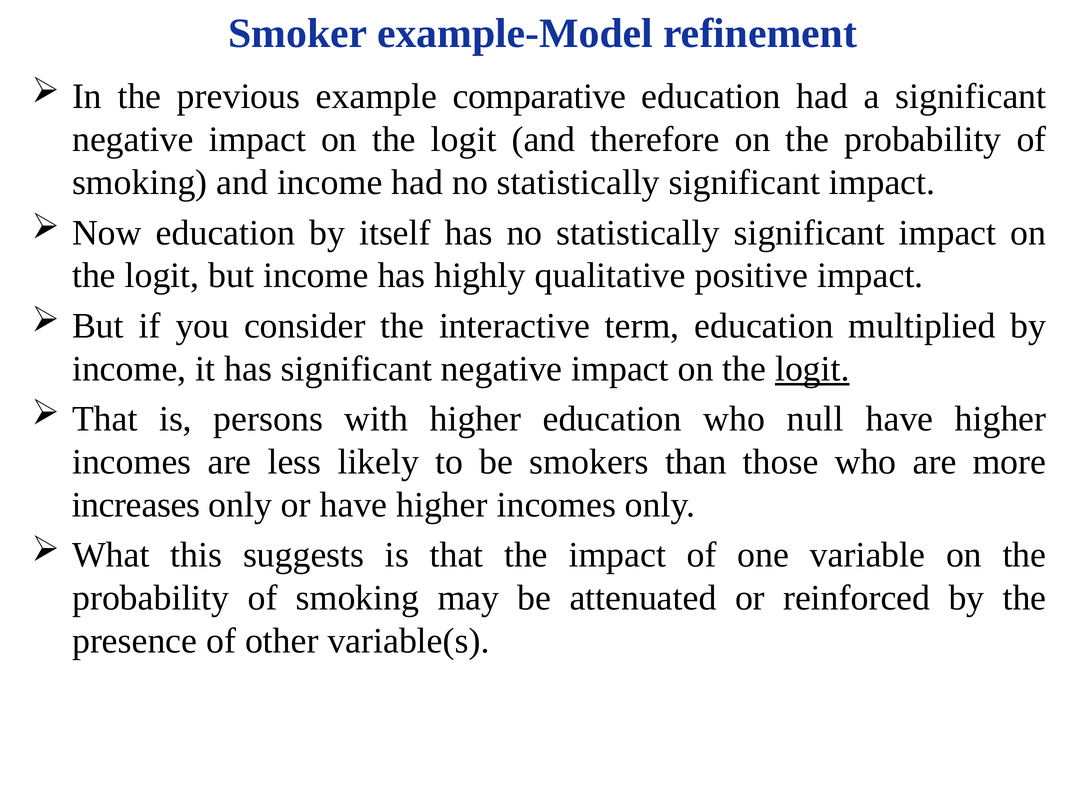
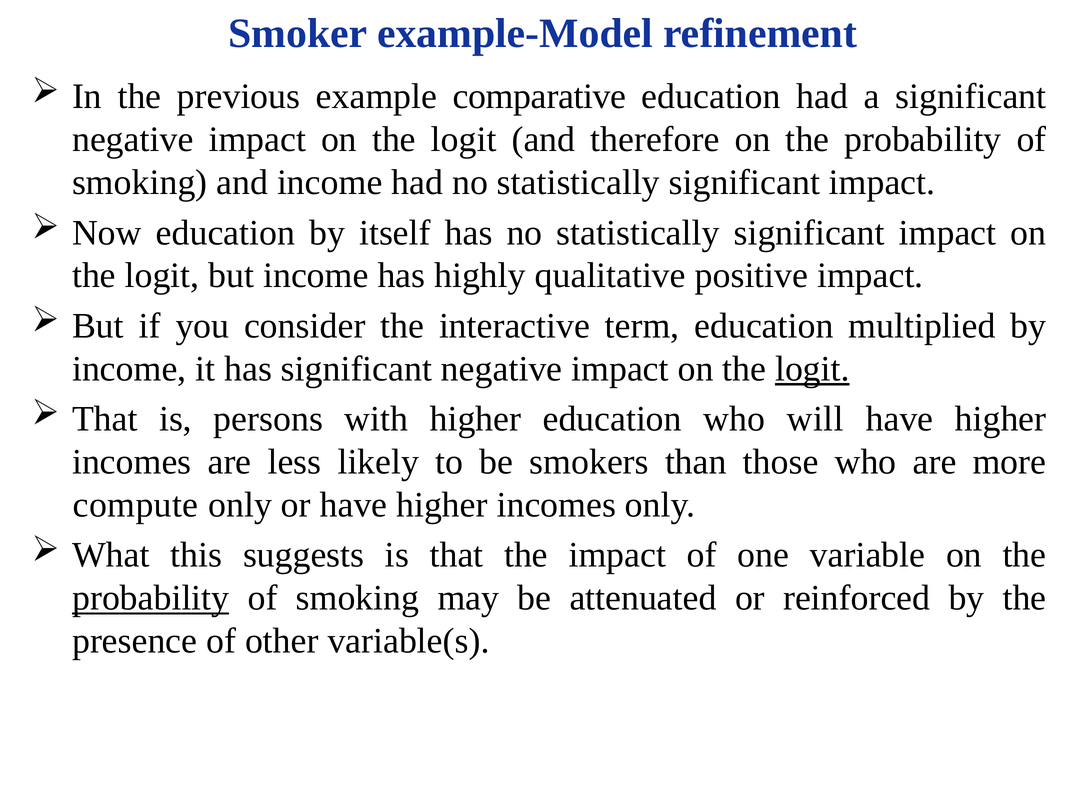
null: null -> will
increases: increases -> compute
probability at (151, 598) underline: none -> present
